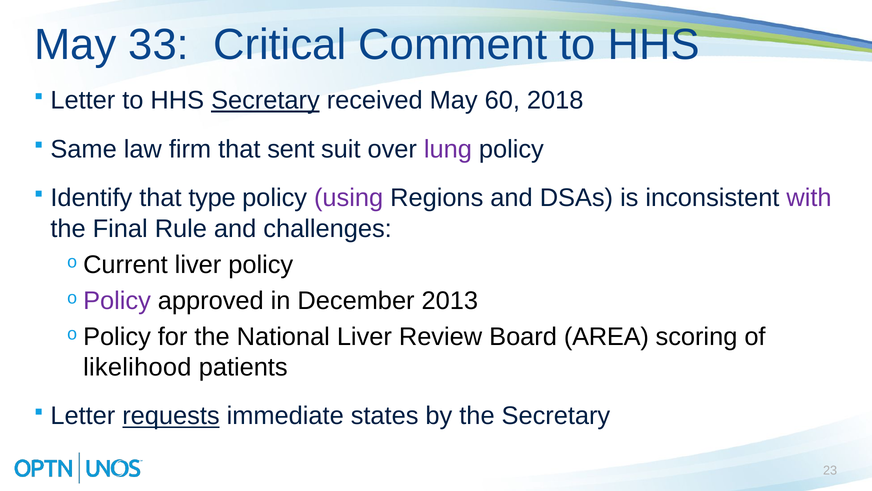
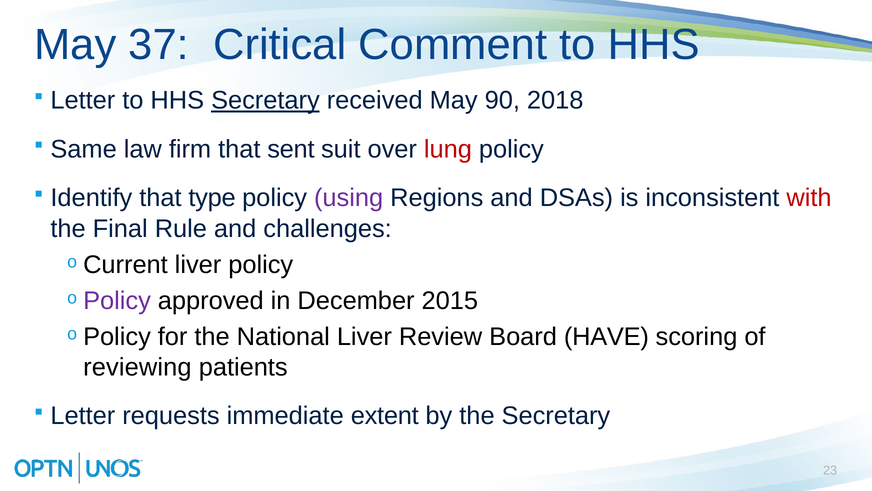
33: 33 -> 37
60: 60 -> 90
lung colour: purple -> red
with colour: purple -> red
2013: 2013 -> 2015
AREA: AREA -> HAVE
likelihood: likelihood -> reviewing
requests underline: present -> none
states: states -> extent
